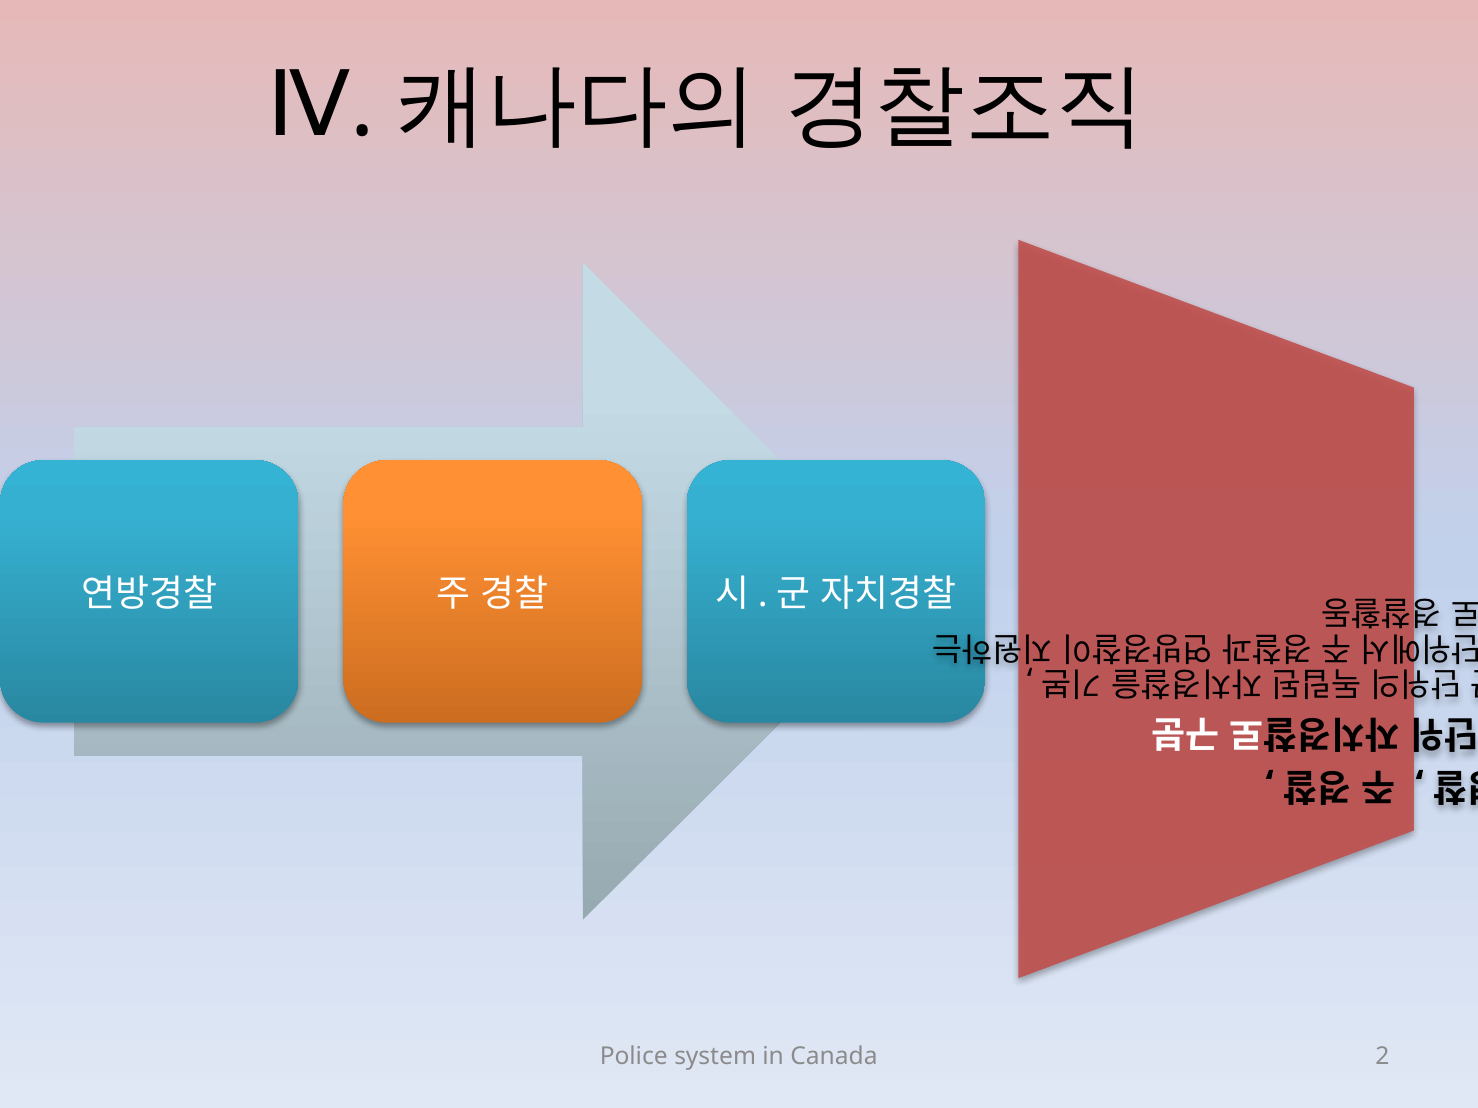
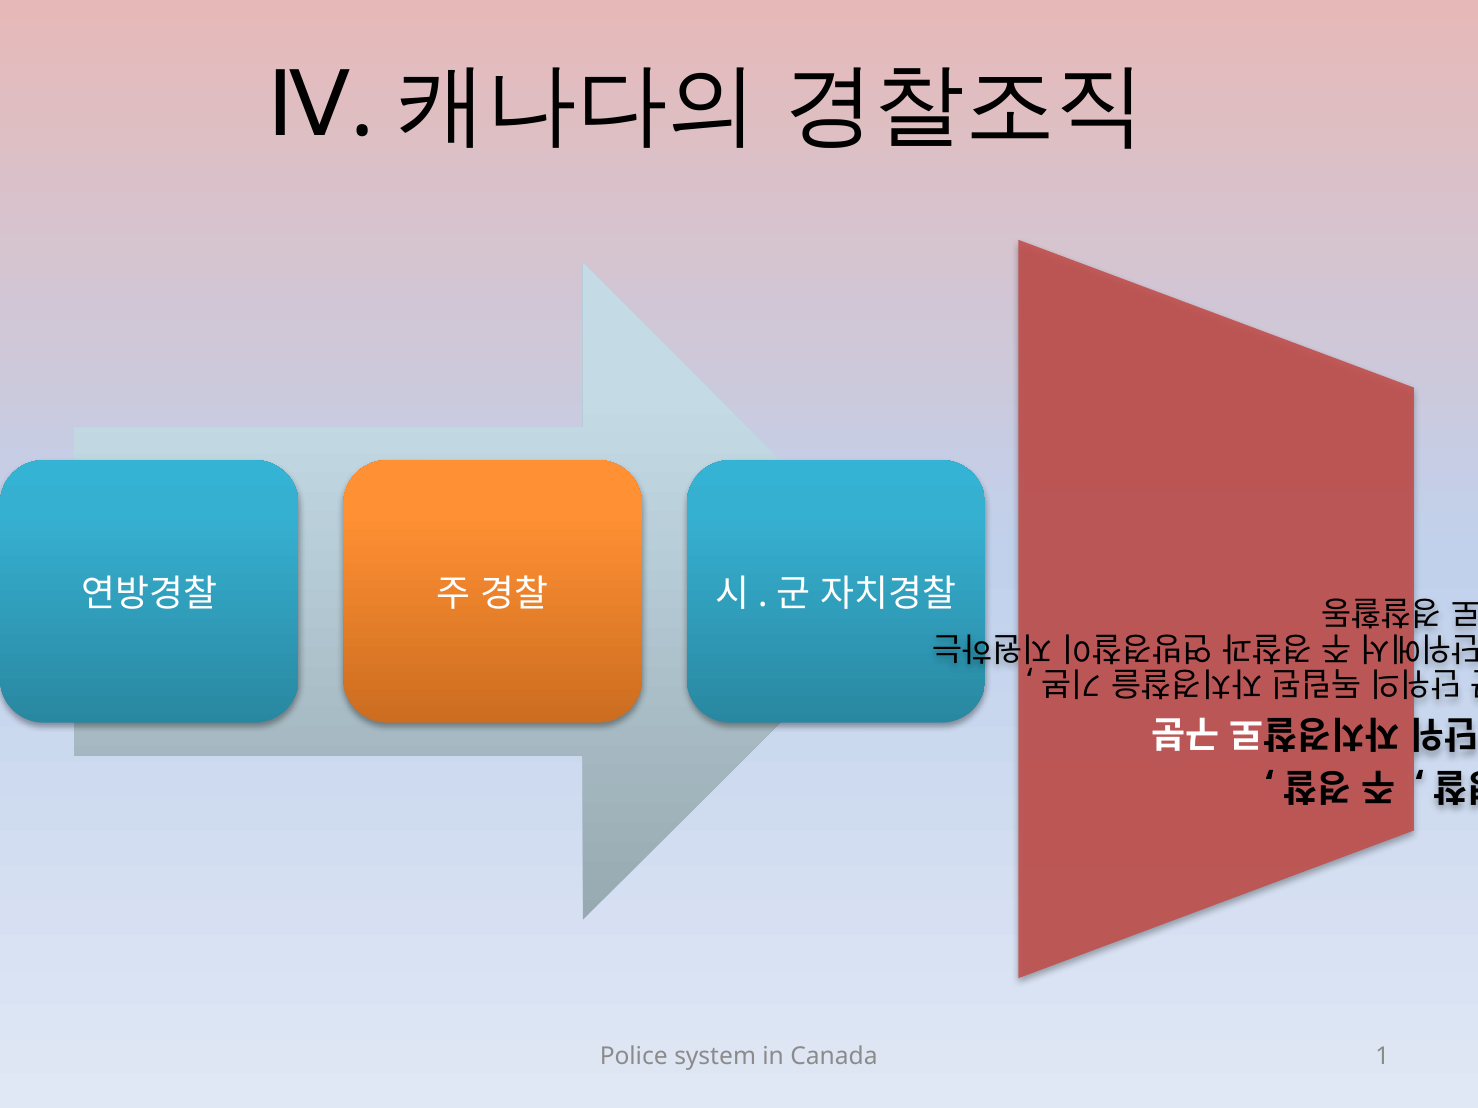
2: 2 -> 1
